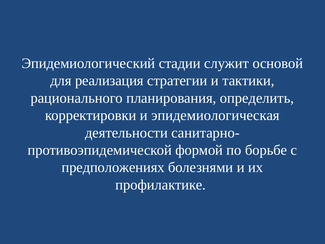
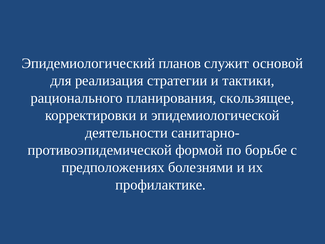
стадии: стадии -> планов
определить: определить -> скользящее
эпидемиологическая: эпидемиологическая -> эпидемиологической
